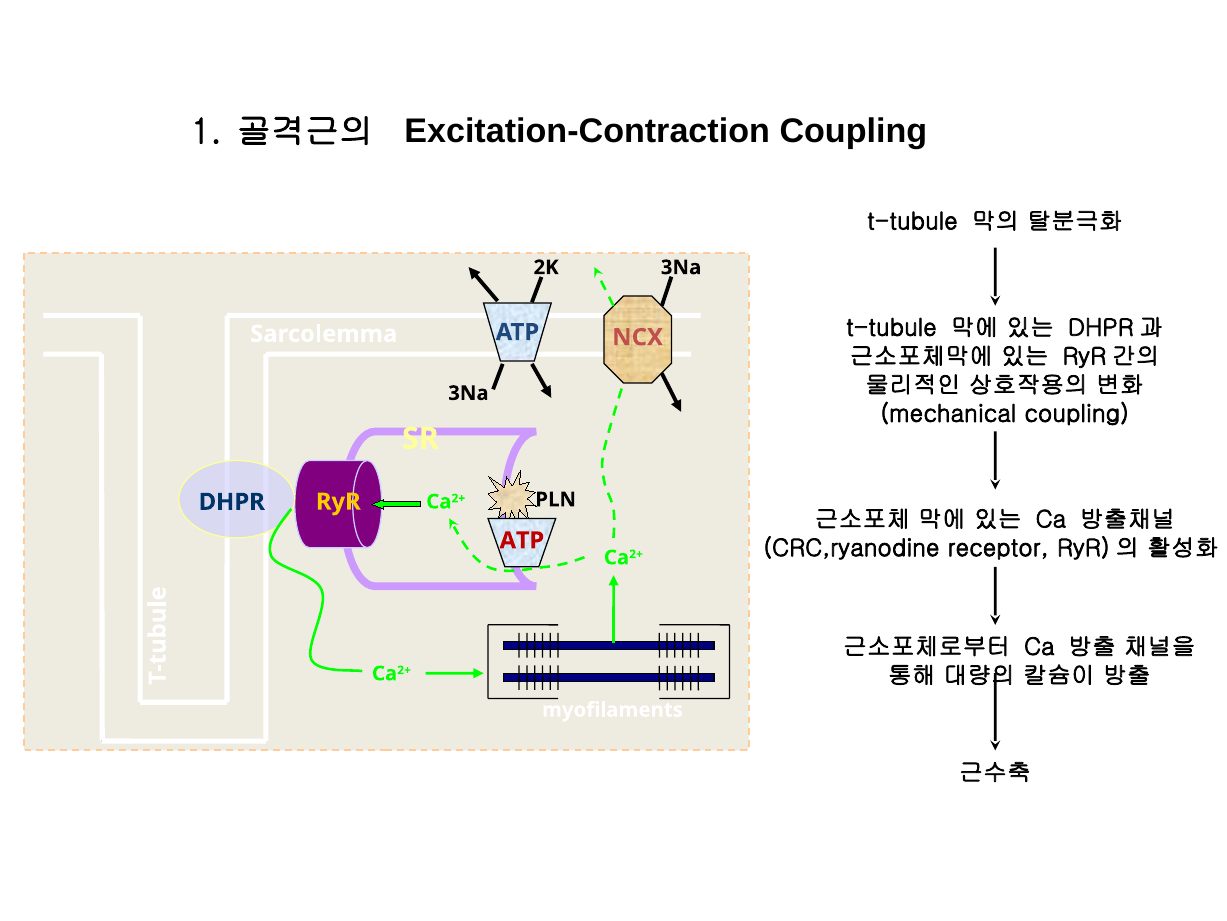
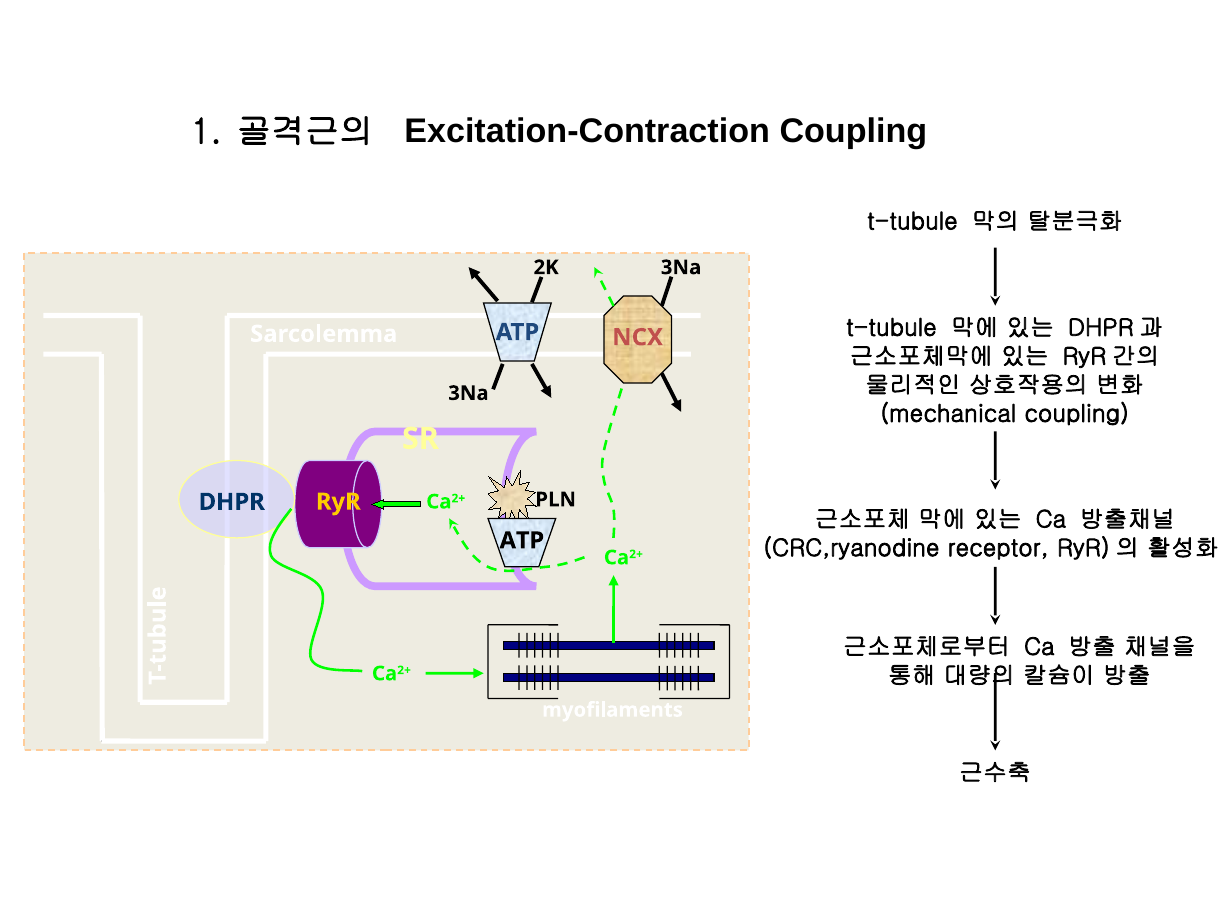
ATP at (522, 540) colour: red -> black
